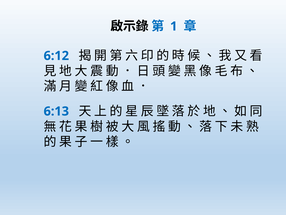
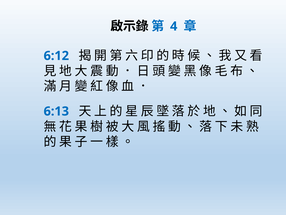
1: 1 -> 4
